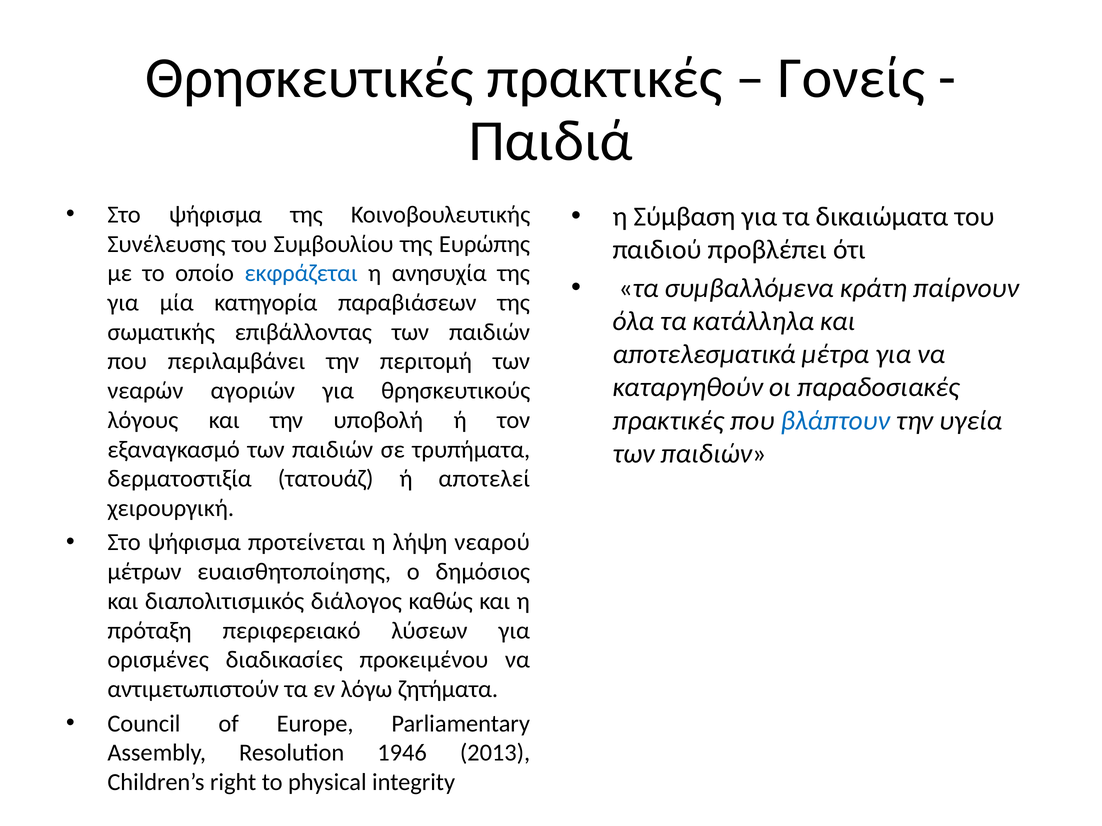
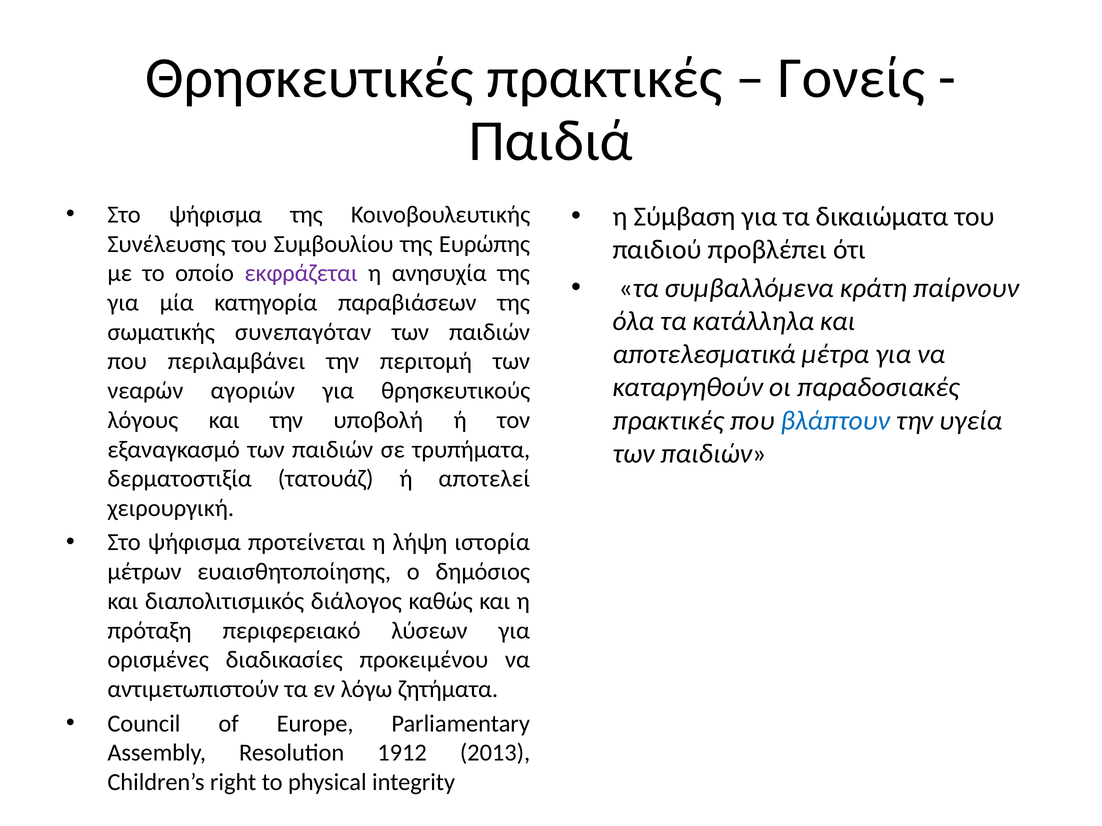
εκφράζεται colour: blue -> purple
επιβάλλοντας: επιβάλλοντας -> συνεπαγόταν
νεαρού: νεαρού -> ιστορία
1946: 1946 -> 1912
